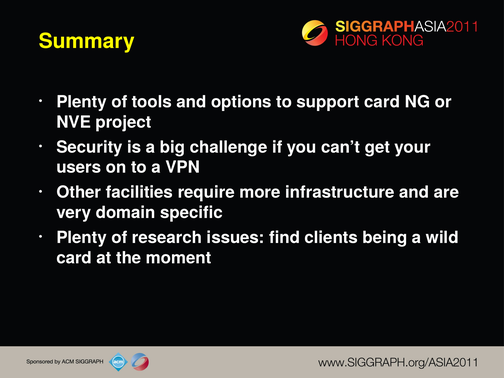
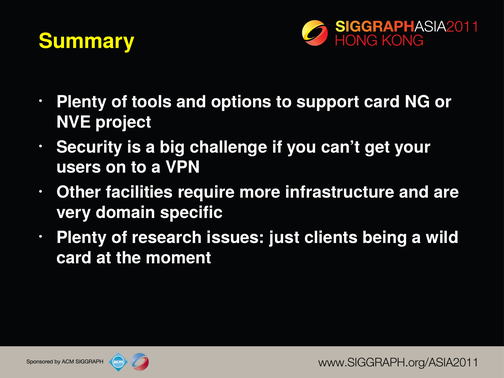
find: find -> just
